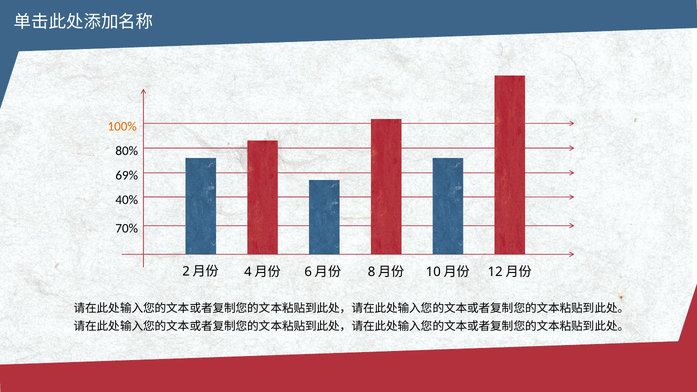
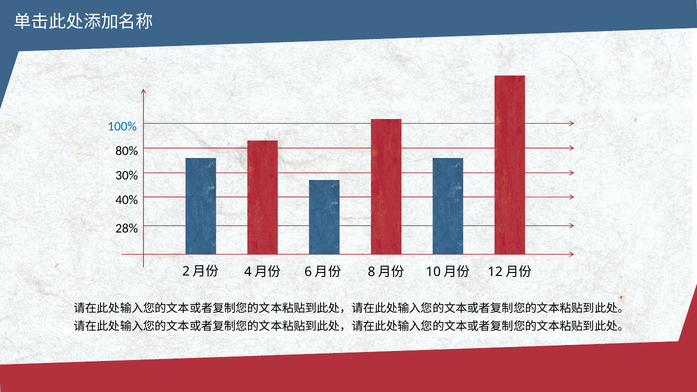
100% colour: orange -> blue
69%: 69% -> 30%
70%: 70% -> 28%
